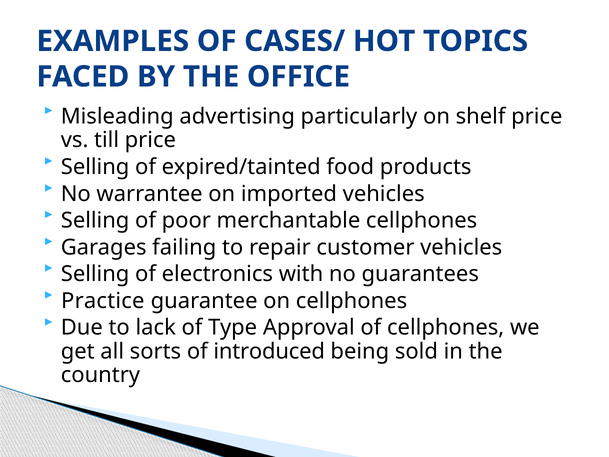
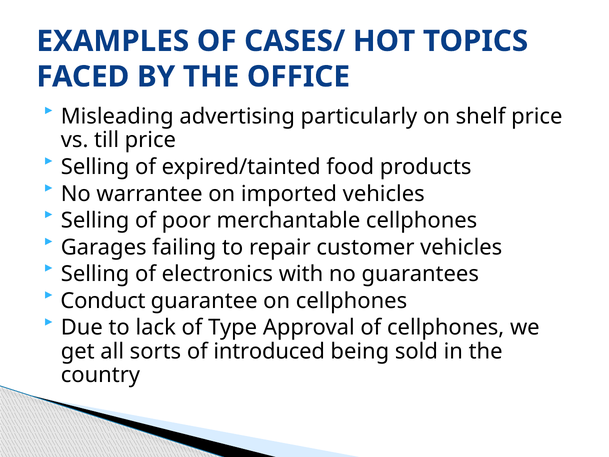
Practice: Practice -> Conduct
